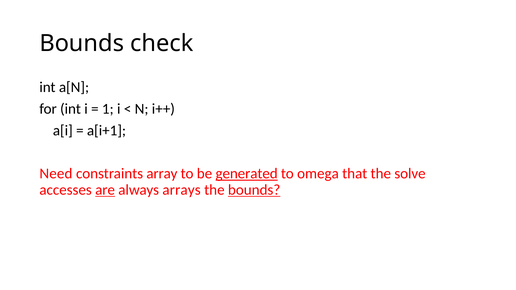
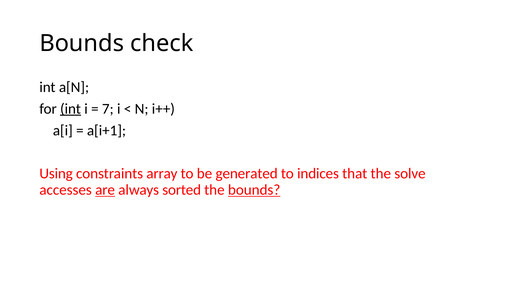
int at (71, 109) underline: none -> present
1: 1 -> 7
Need: Need -> Using
generated underline: present -> none
omega: omega -> indices
arrays: arrays -> sorted
